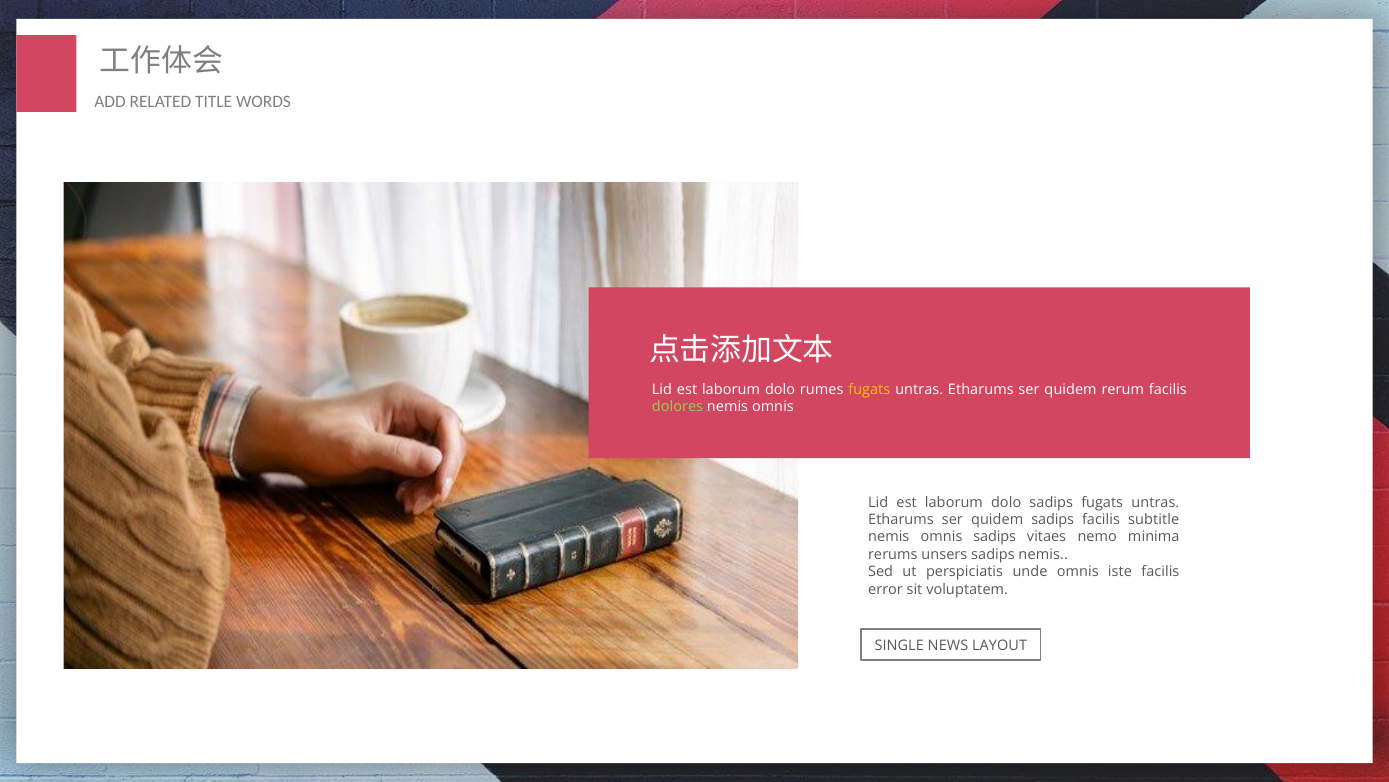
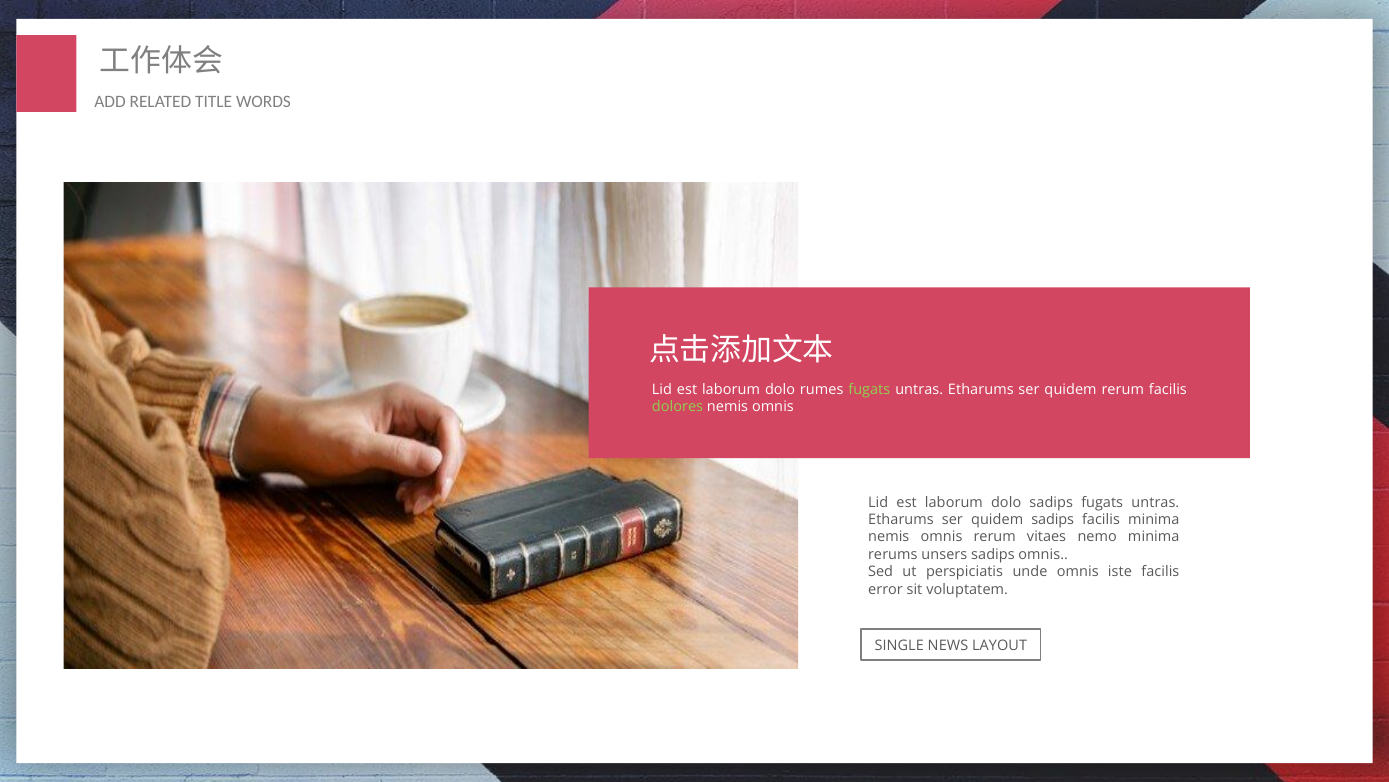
fugats at (869, 389) colour: yellow -> light green
facilis subtitle: subtitle -> minima
omnis sadips: sadips -> rerum
sadips nemis: nemis -> omnis
